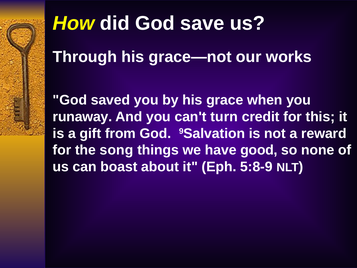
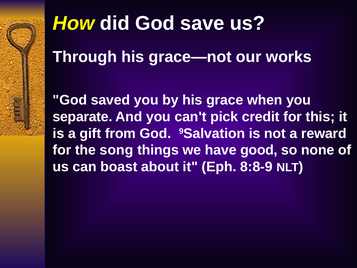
runaway: runaway -> separate
turn: turn -> pick
5:8-9: 5:8-9 -> 8:8-9
